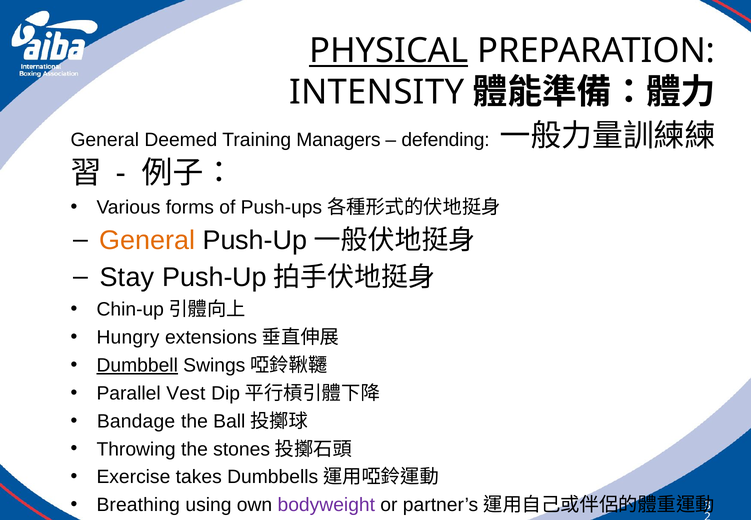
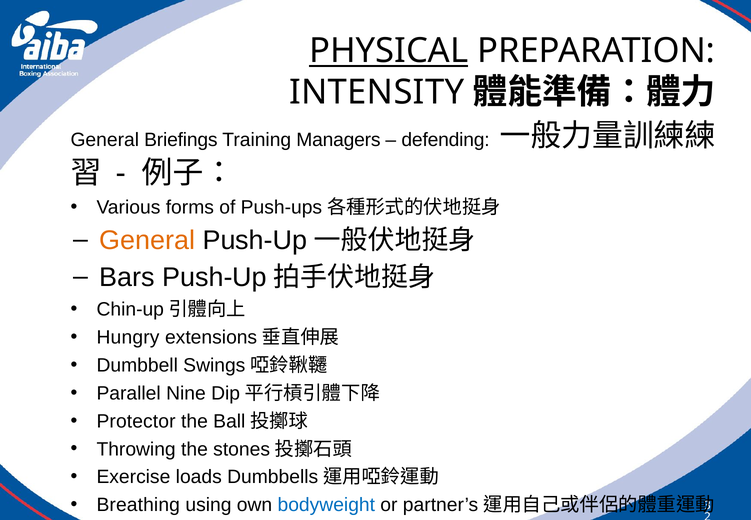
Deemed: Deemed -> Briefings
Stay: Stay -> Bars
Dumbbell underline: present -> none
Vest: Vest -> Nine
Bandage: Bandage -> Protector
takes: takes -> loads
bodyweight colour: purple -> blue
